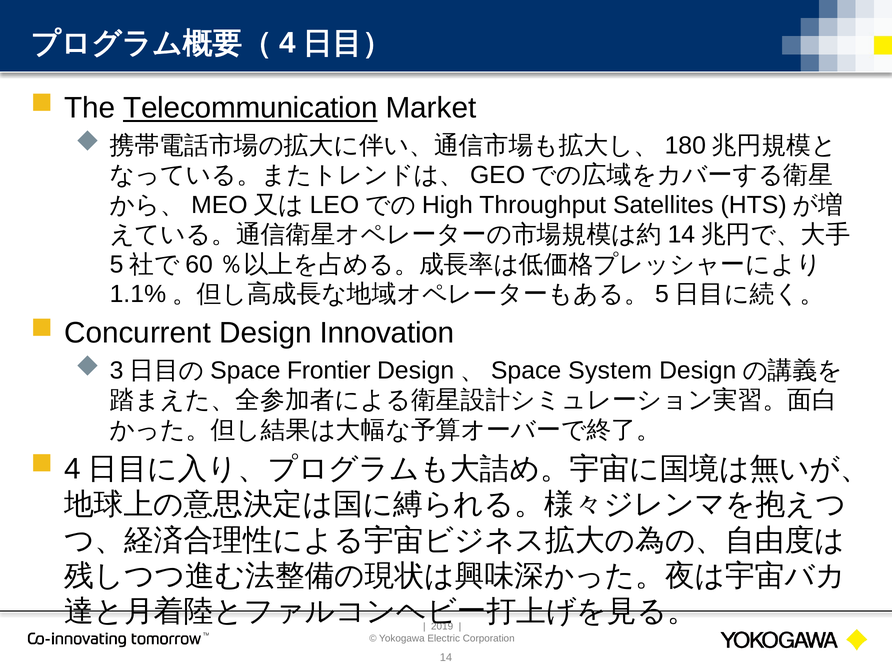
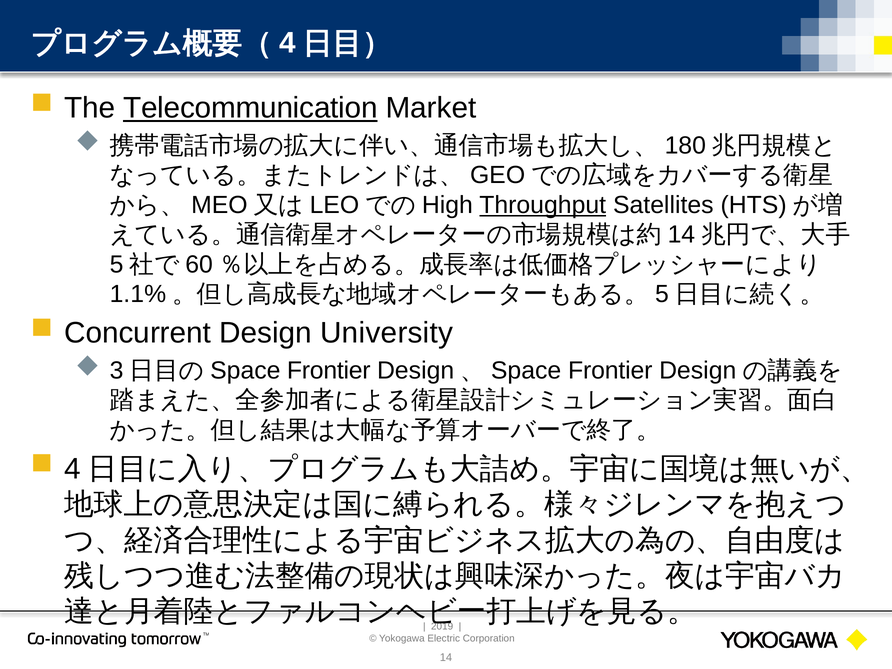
Throughput underline: none -> present
Innovation: Innovation -> University
Design、Space System: System -> Frontier
